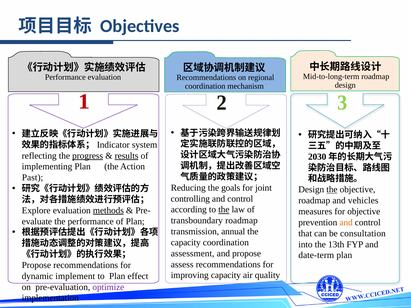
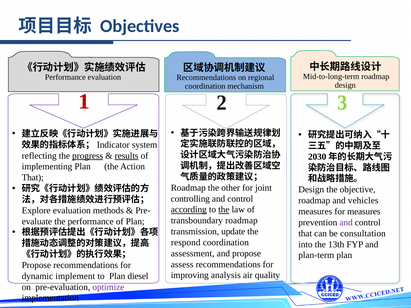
Past at (33, 178): Past -> That
Reducing at (188, 188): Reducing -> Roadmap
goals: goals -> other
the at (332, 190) underline: present -> none
according underline: none -> present
methods underline: present -> none
for objective: objective -> measures
and at (346, 223) colour: orange -> purple
annual: annual -> update
capacity at (186, 243): capacity -> respond
date-term: date-term -> plan-term
improving capacity: capacity -> analysis
effect: effect -> diesel
